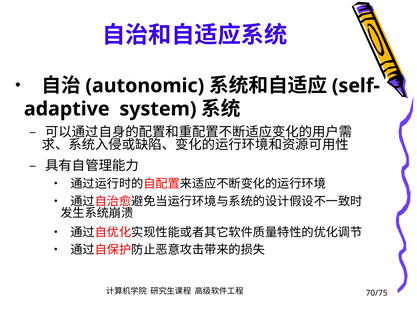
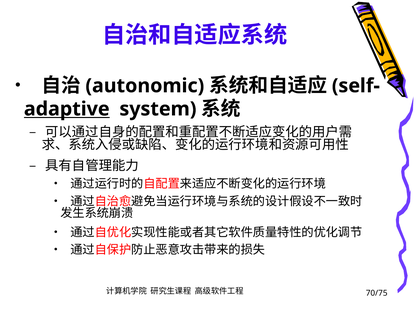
adaptive underline: none -> present
